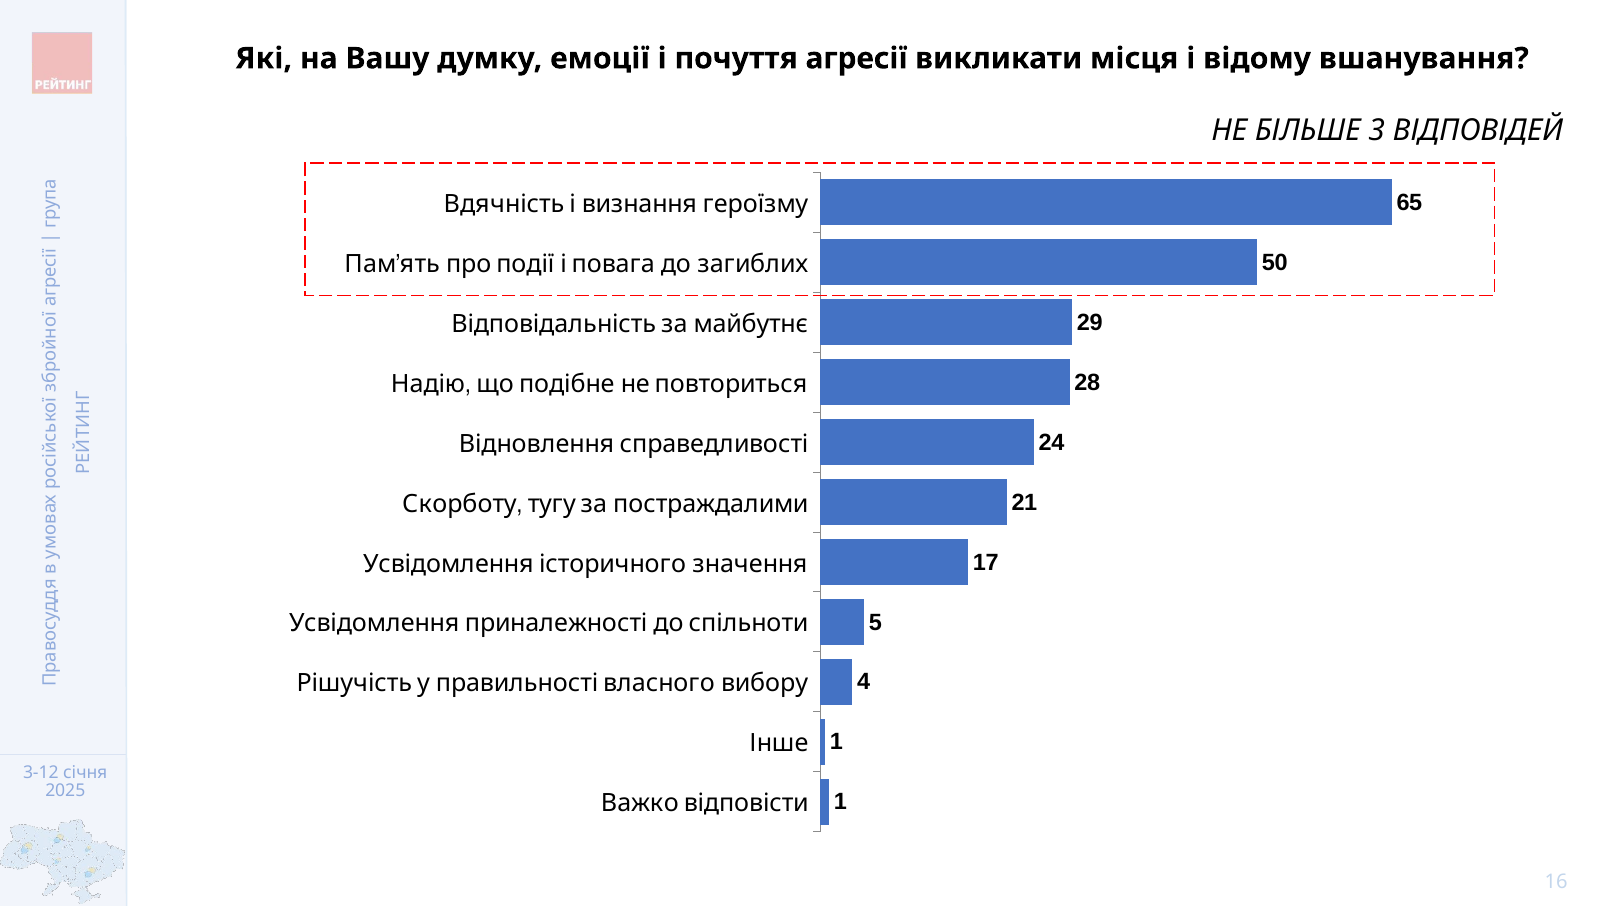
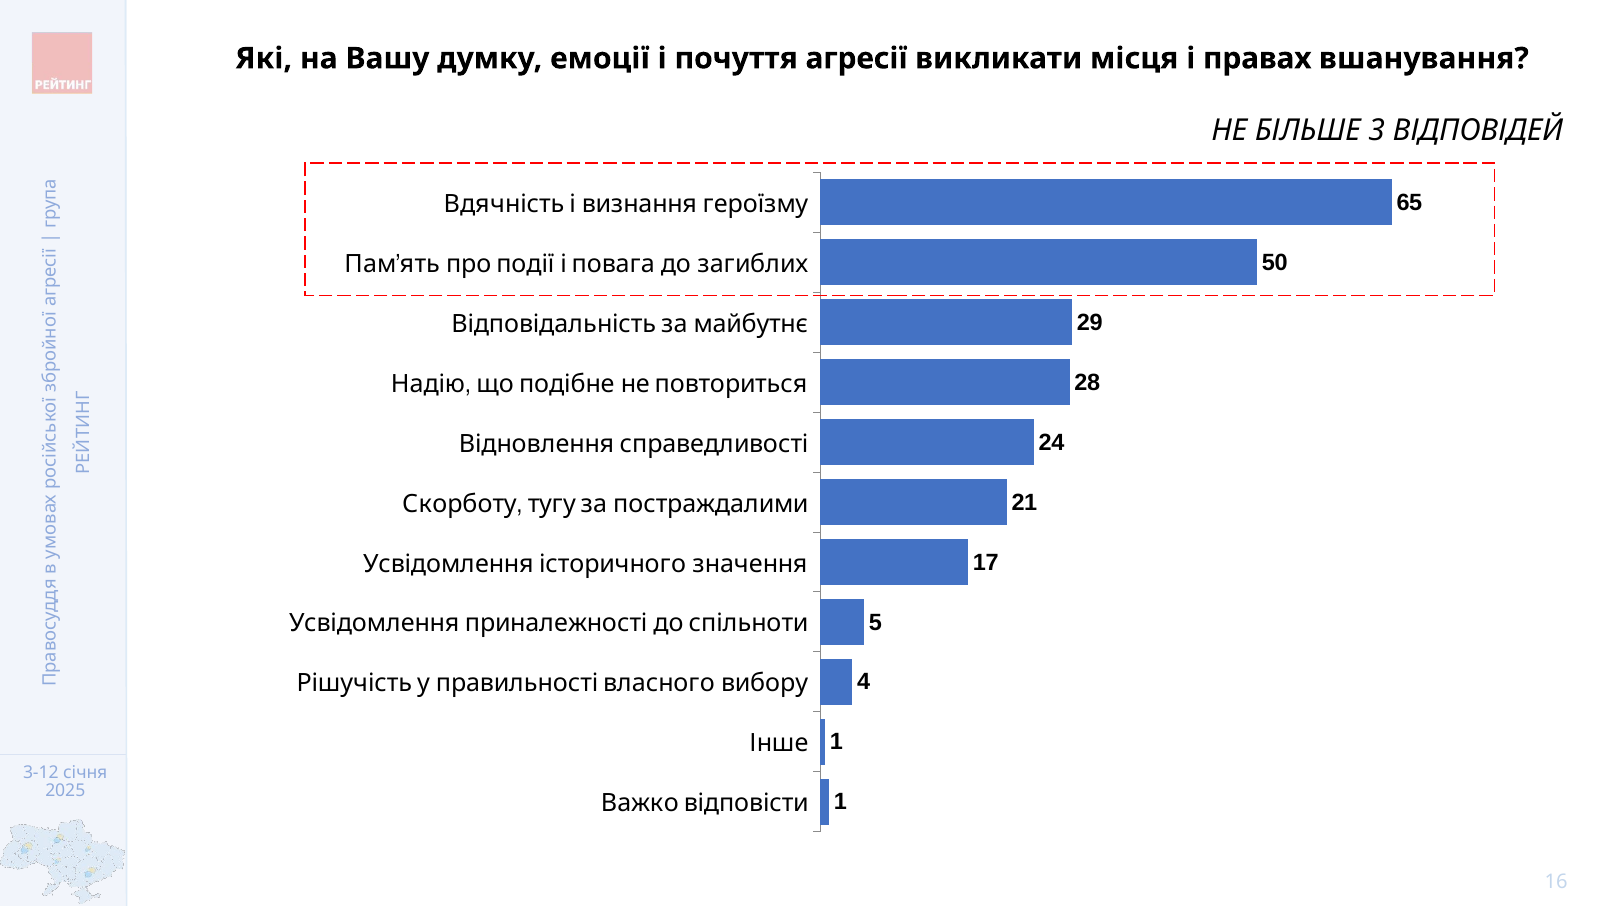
відому: відому -> правах
